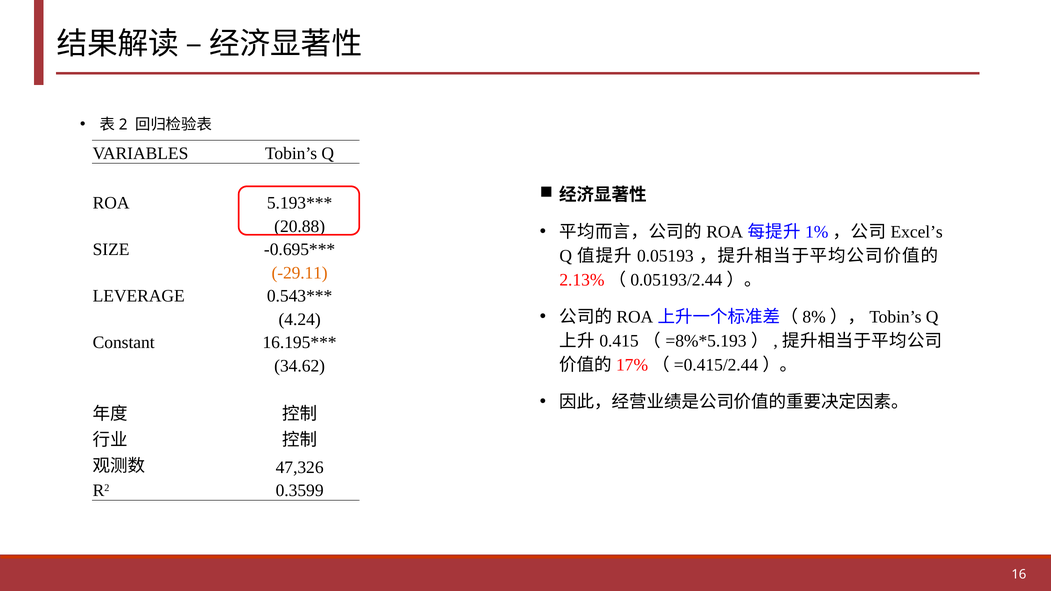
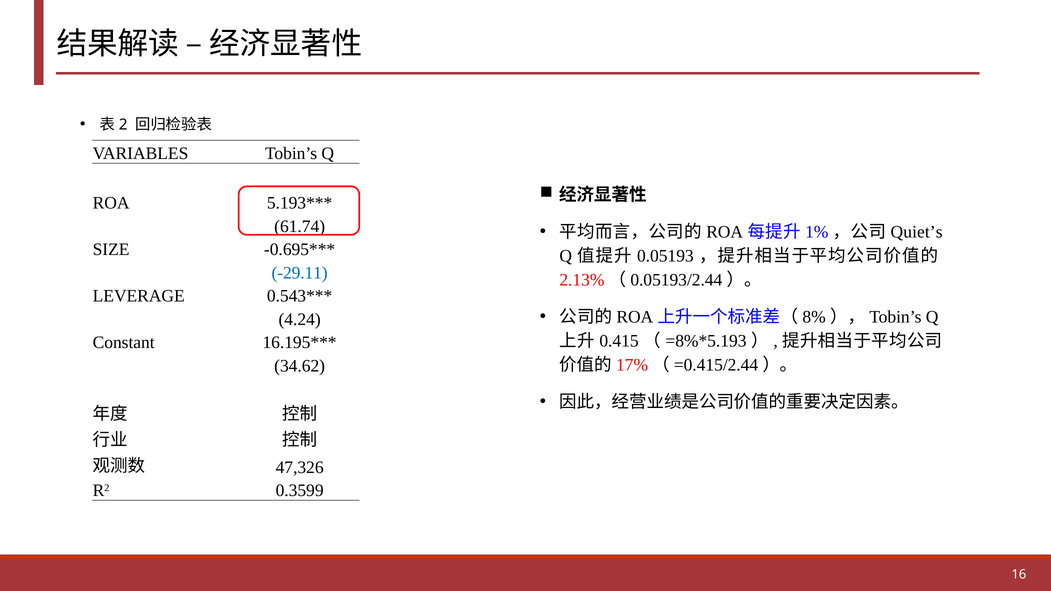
20.88: 20.88 -> 61.74
Excel’s: Excel’s -> Quiet’s
-29.11 colour: orange -> blue
